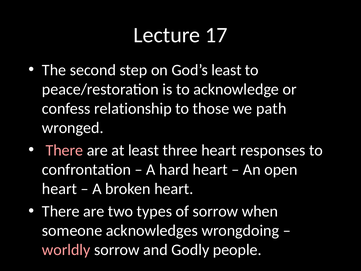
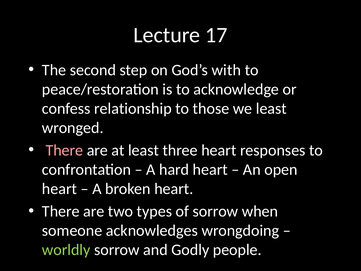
God’s least: least -> with
we path: path -> least
worldly colour: pink -> light green
